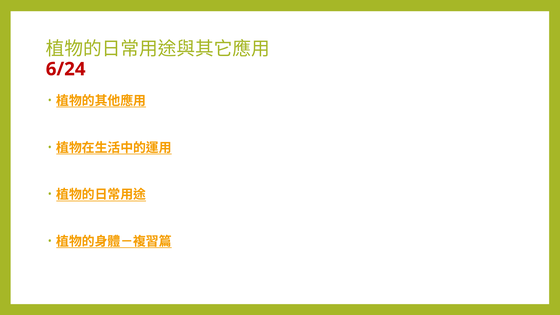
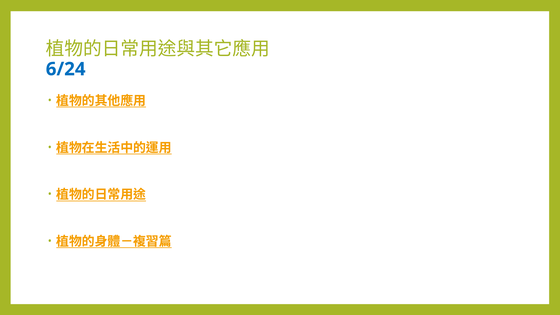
6/24 colour: red -> blue
